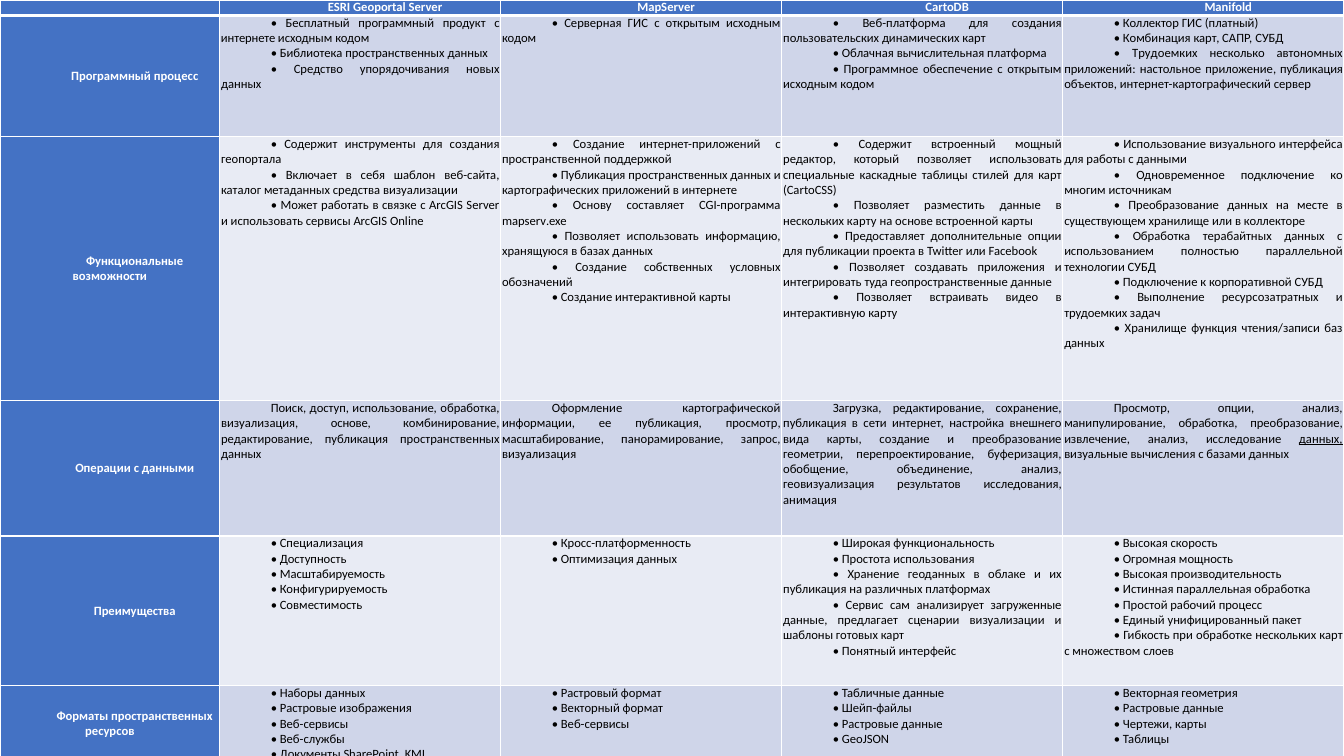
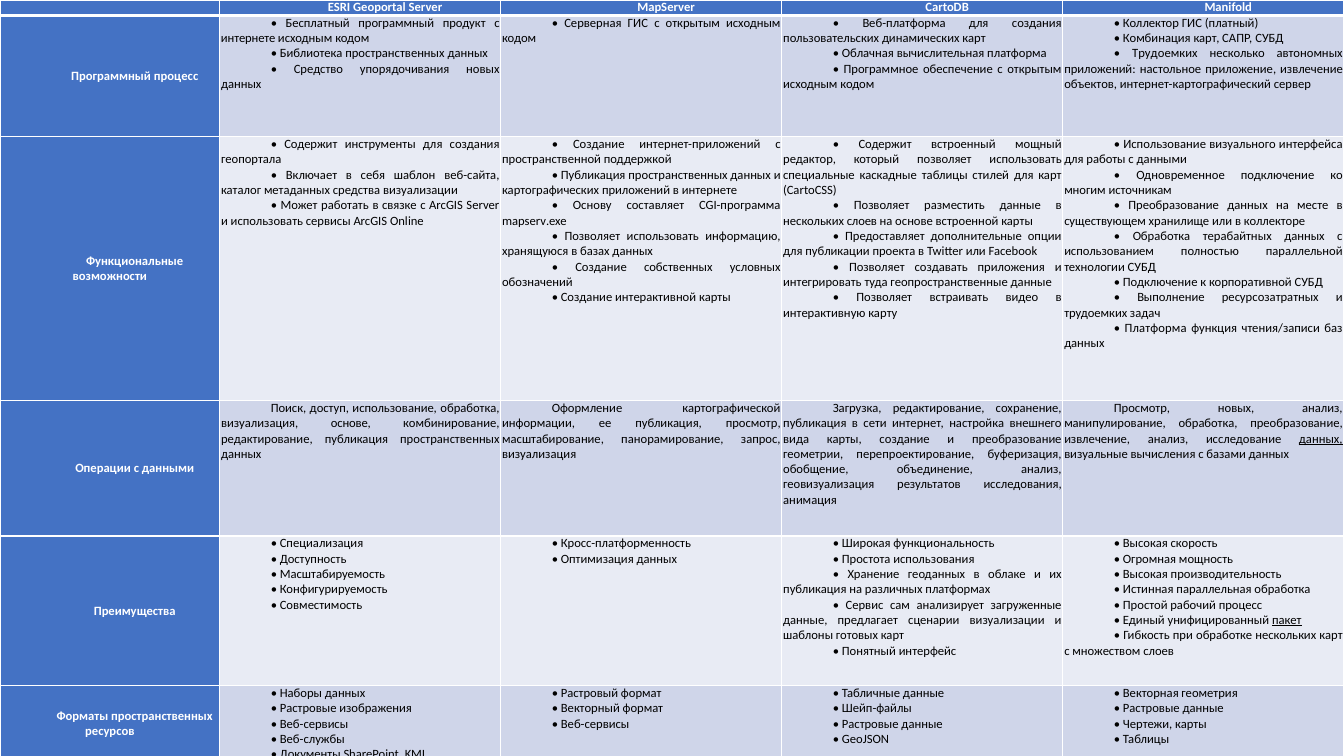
приложение публикация: публикация -> извлечение
нескольких карту: карту -> слоев
Хранилище at (1156, 328): Хранилище -> Платформа
Просмотр опции: опции -> новых
пакет underline: none -> present
